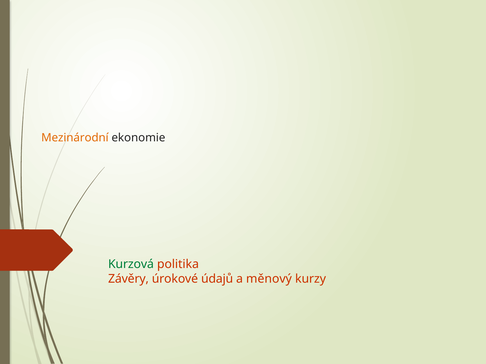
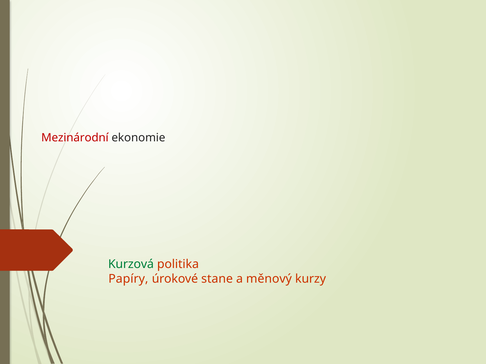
Mezinárodní colour: orange -> red
Závěry: Závěry -> Papíry
údajů: údajů -> stane
